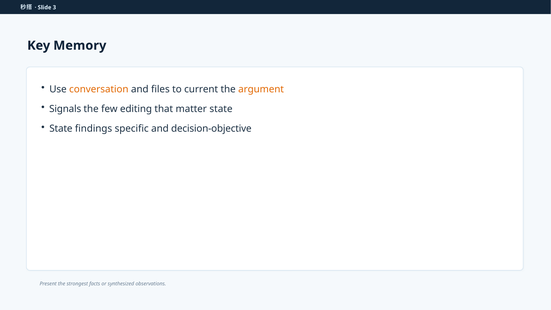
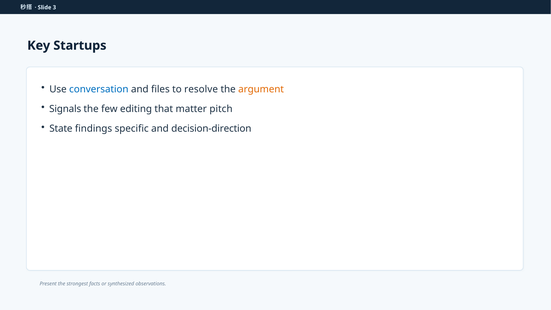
Memory: Memory -> Startups
conversation colour: orange -> blue
current: current -> resolve
matter state: state -> pitch
decision-objective: decision-objective -> decision-direction
